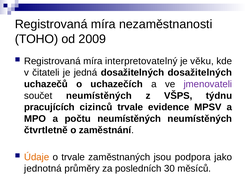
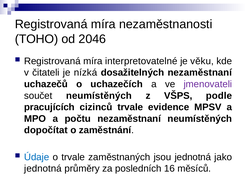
2009: 2009 -> 2046
interpretovatelný: interpretovatelný -> interpretovatelné
jedná: jedná -> nízká
dosažitelných dosažitelných: dosažitelných -> nezaměstnaní
týdnu: týdnu -> podle
počtu neumístěných: neumístěných -> nezaměstnaní
čtvrtletně: čtvrtletně -> dopočítat
Údaje colour: orange -> blue
jsou podpora: podpora -> jednotná
30: 30 -> 16
